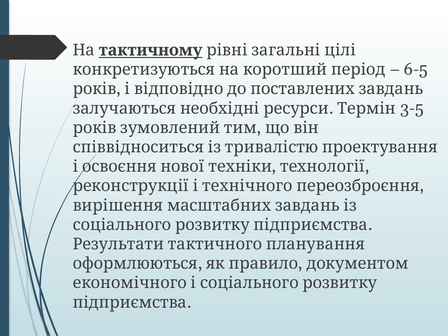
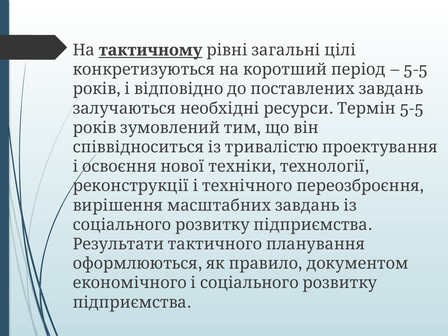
6-5 at (416, 70): 6-5 -> 5-5
3-5 at (412, 108): 3-5 -> 5-5
